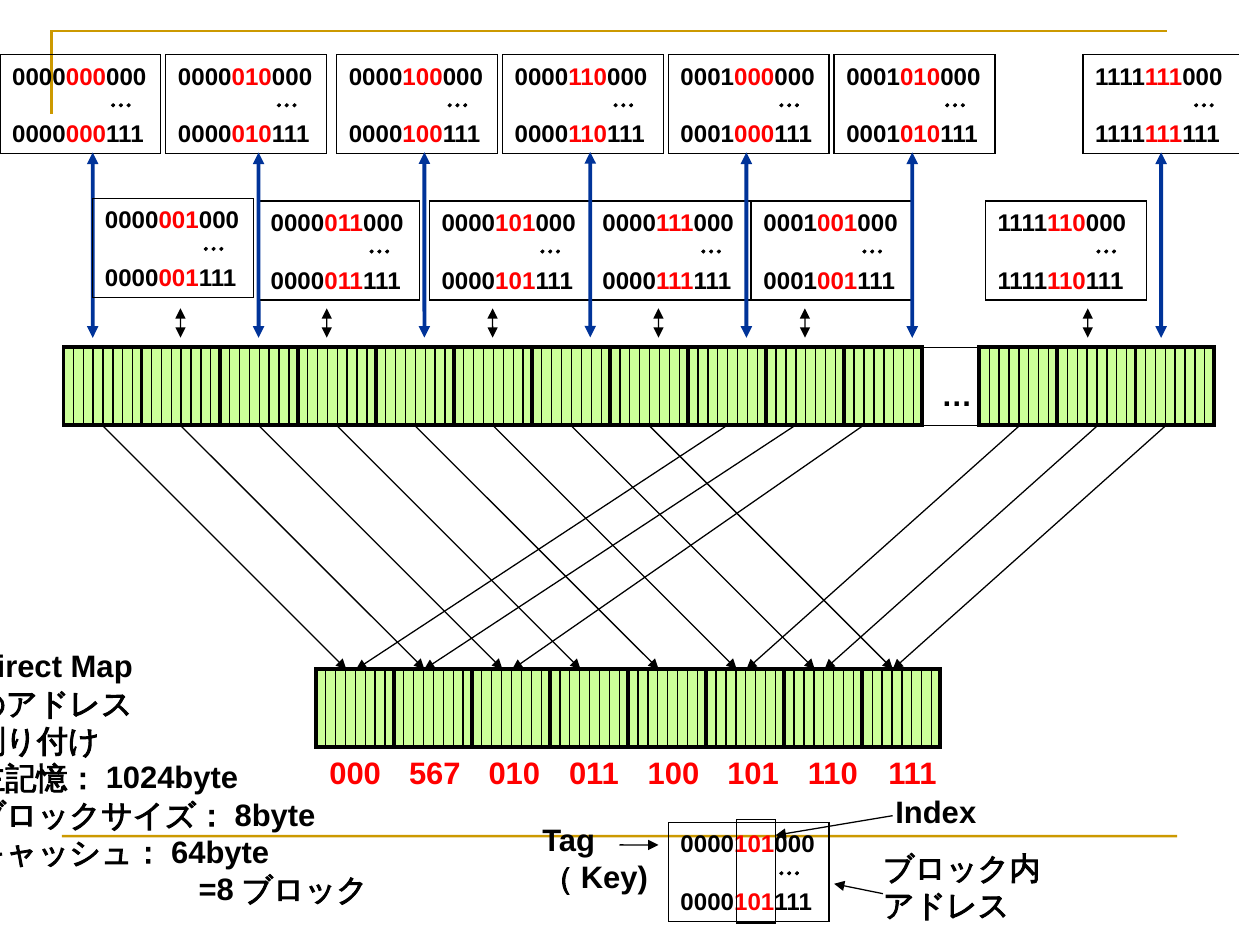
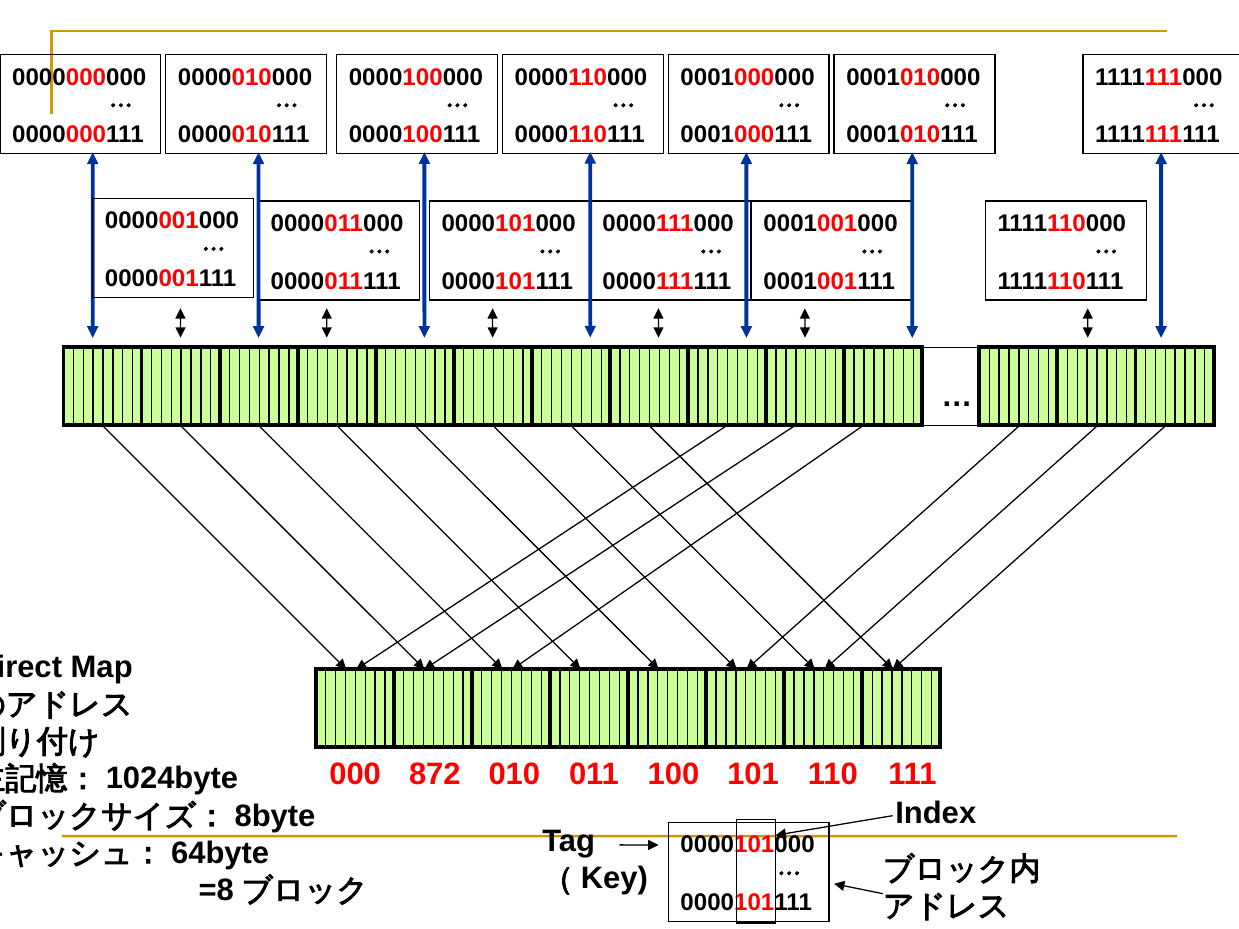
567: 567 -> 872
